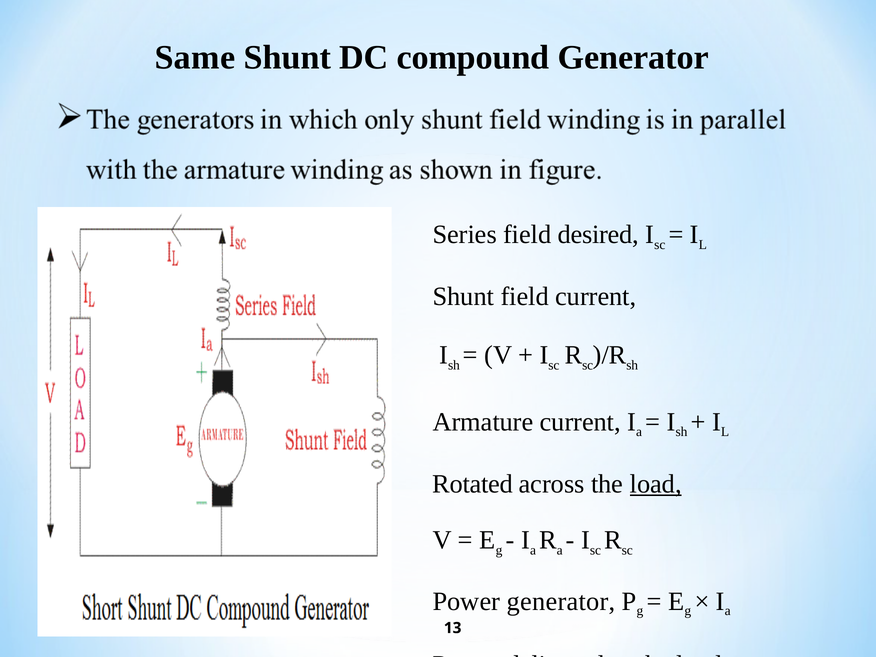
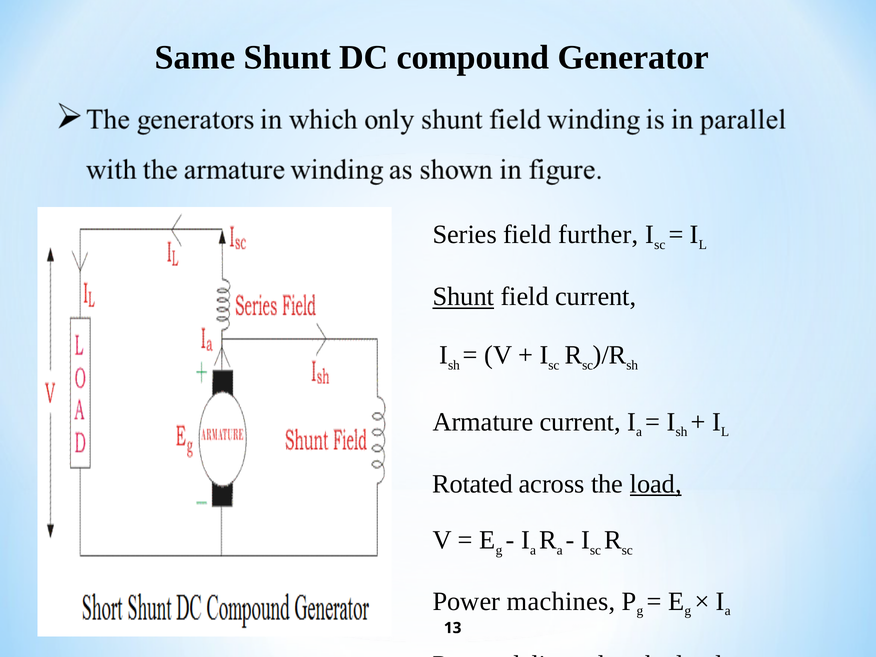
desired: desired -> further
Shunt at (463, 297) underline: none -> present
Power generator: generator -> machines
